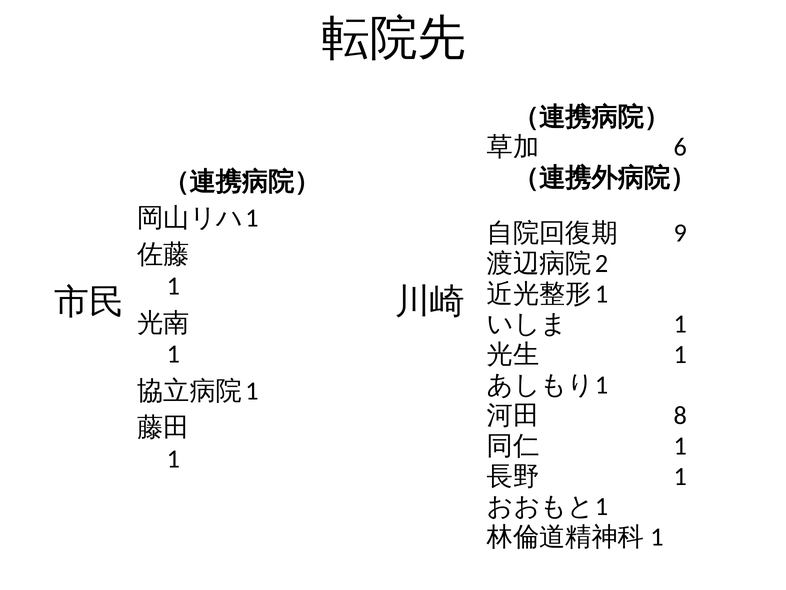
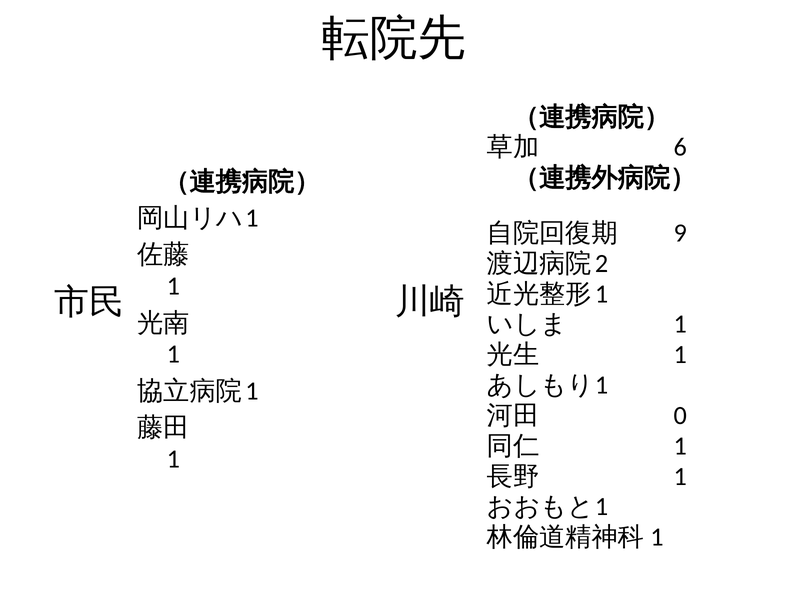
8: 8 -> 0
